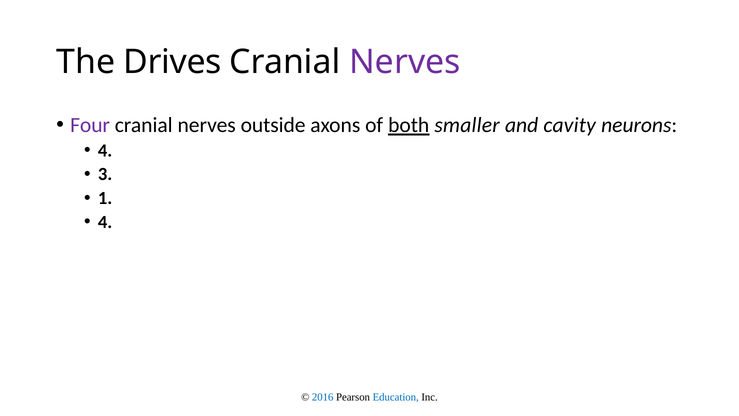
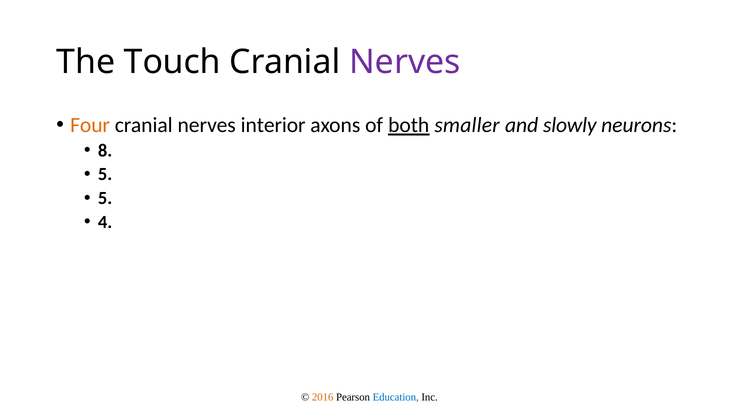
Drives: Drives -> Touch
Four colour: purple -> orange
outside: outside -> interior
cavity: cavity -> slowly
4 at (105, 150): 4 -> 8
3 at (105, 174): 3 -> 5
1 at (105, 198): 1 -> 5
2016 colour: blue -> orange
